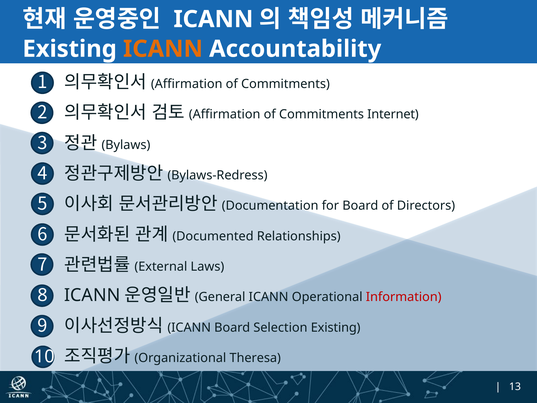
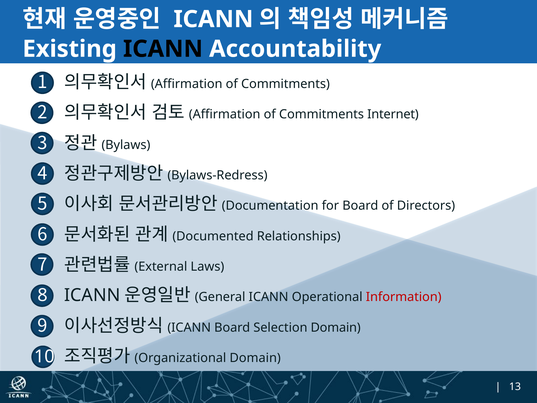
ICANN at (163, 49) colour: orange -> black
Selection Existing: Existing -> Domain
Theresa at (255, 358): Theresa -> Domain
